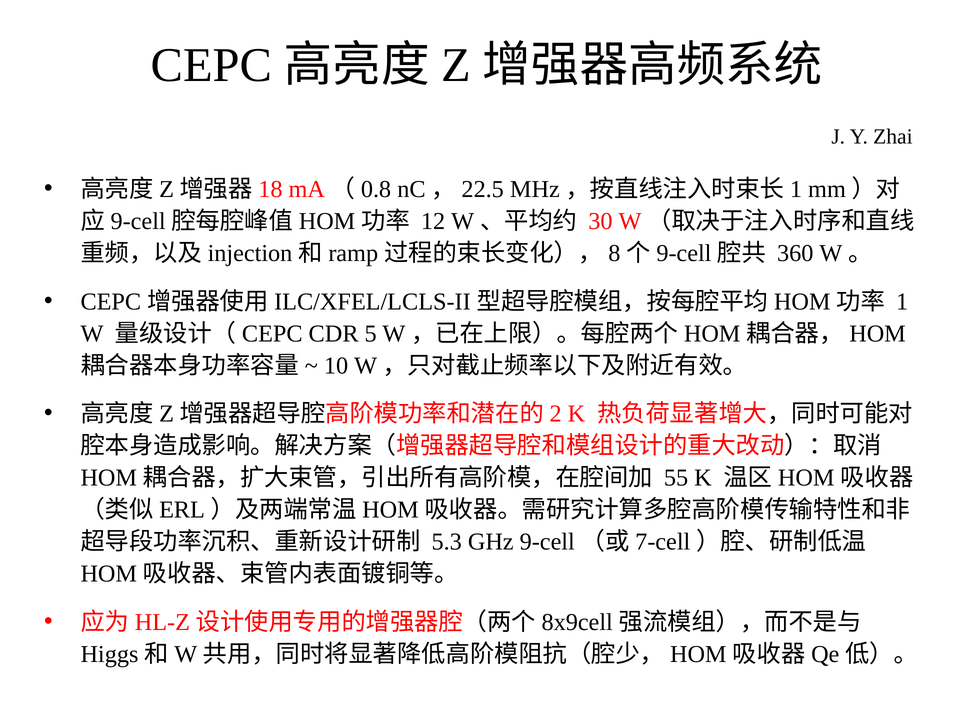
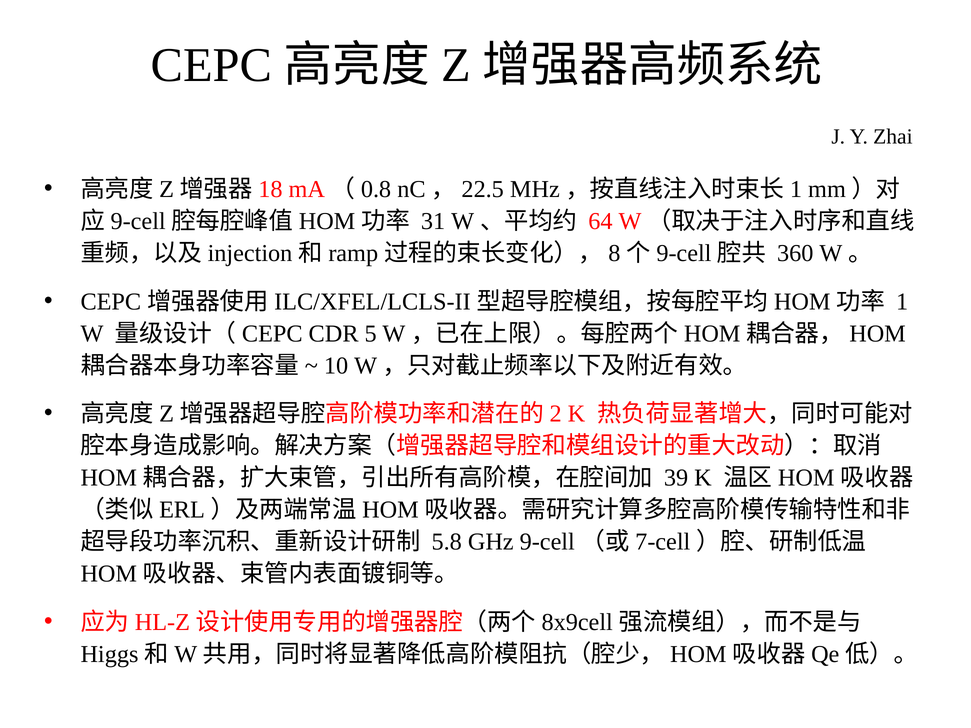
12: 12 -> 31
30: 30 -> 64
55: 55 -> 39
5.3: 5.3 -> 5.8
